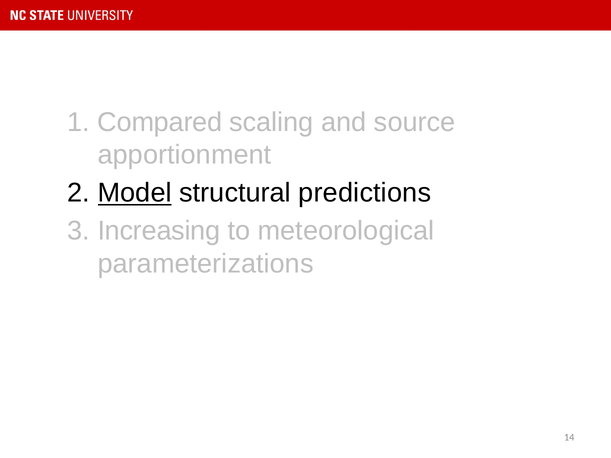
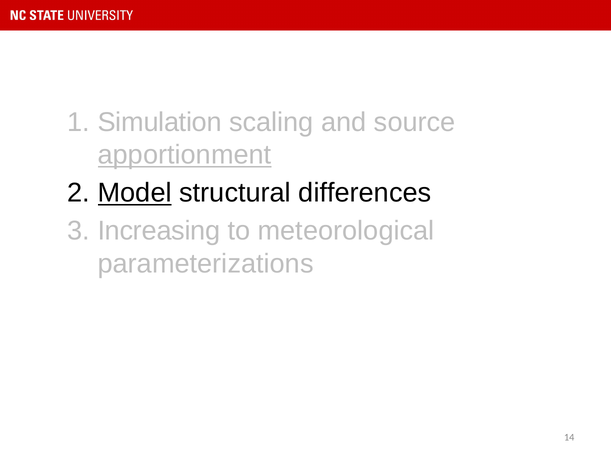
Compared: Compared -> Simulation
apportionment underline: none -> present
predictions: predictions -> differences
